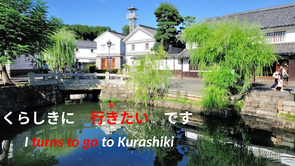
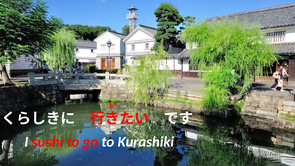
turns: turns -> sushi
